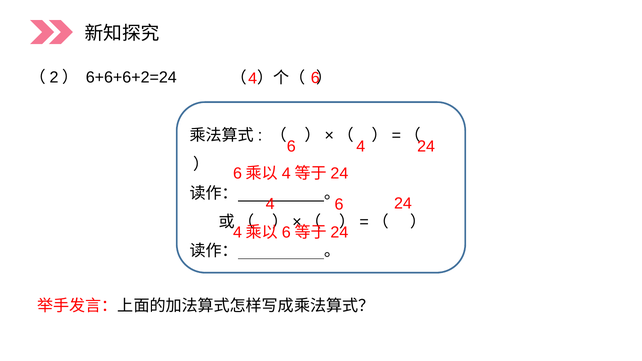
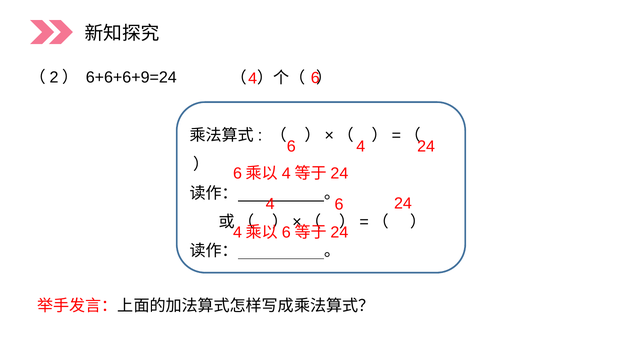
6+6+6+2=24: 6+6+6+2=24 -> 6+6+6+9=24
